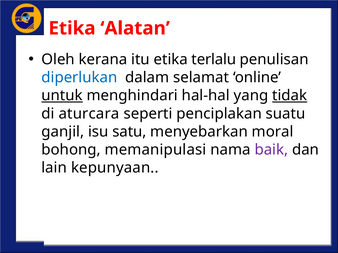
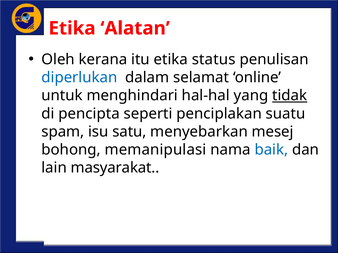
terlalu: terlalu -> status
untuk underline: present -> none
aturcara: aturcara -> pencipta
ganjil: ganjil -> spam
moral: moral -> mesej
baik colour: purple -> blue
kepunyaan: kepunyaan -> masyarakat
